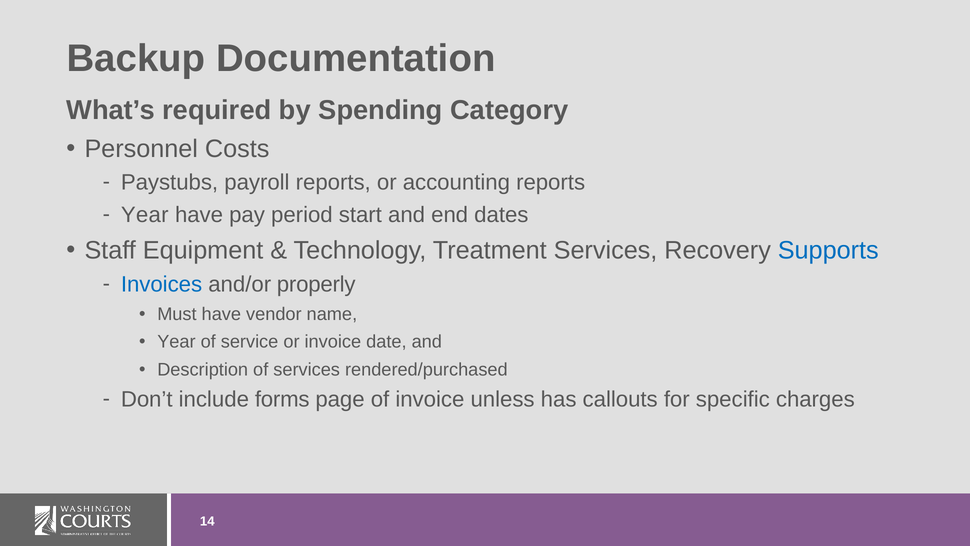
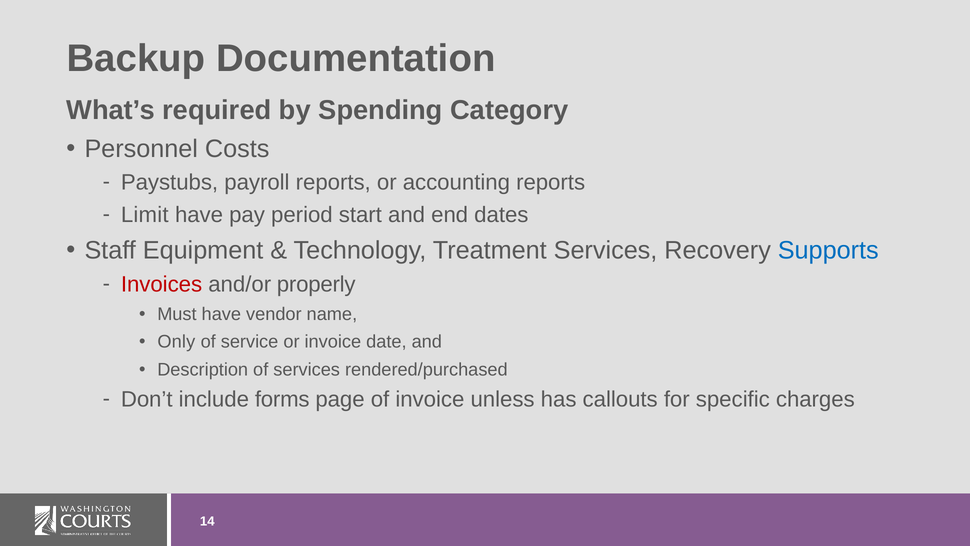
Year at (145, 215): Year -> Limit
Invoices colour: blue -> red
Year at (176, 342): Year -> Only
